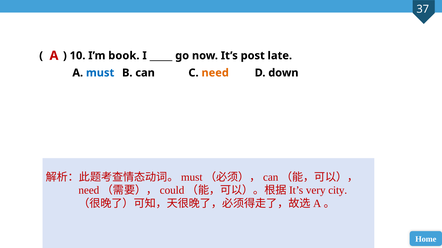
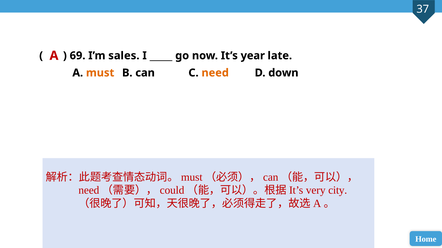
10: 10 -> 69
book: book -> sales
post: post -> year
must colour: blue -> orange
